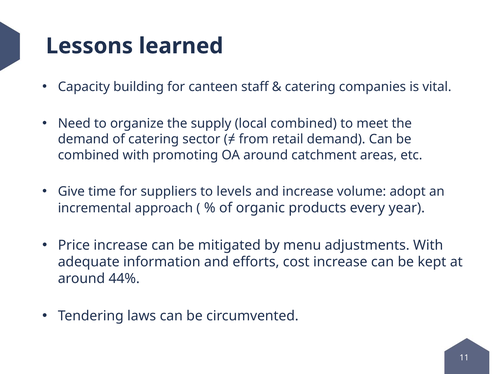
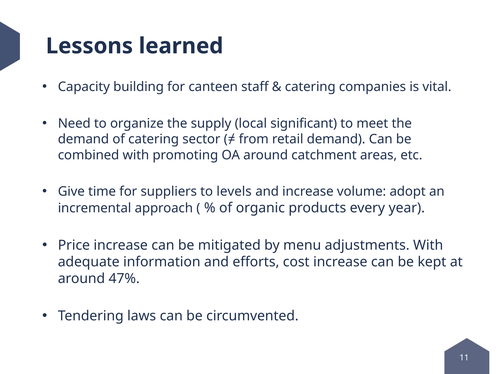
local combined: combined -> significant
44%: 44% -> 47%
